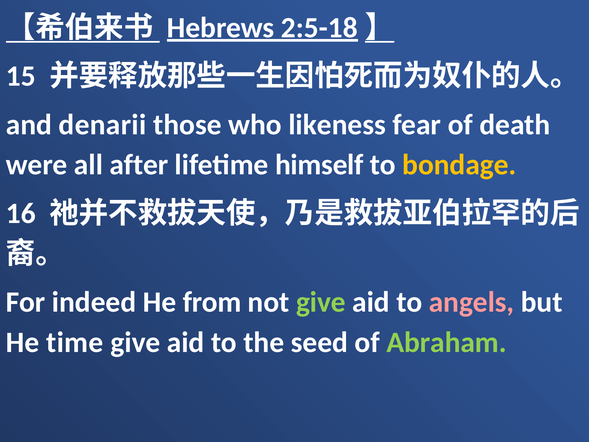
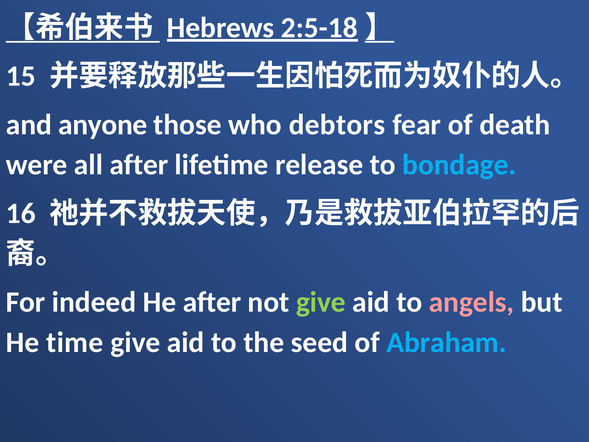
denarii: denarii -> anyone
likeness: likeness -> debtors
himself: himself -> release
bondage colour: yellow -> light blue
He from: from -> after
Abraham colour: light green -> light blue
